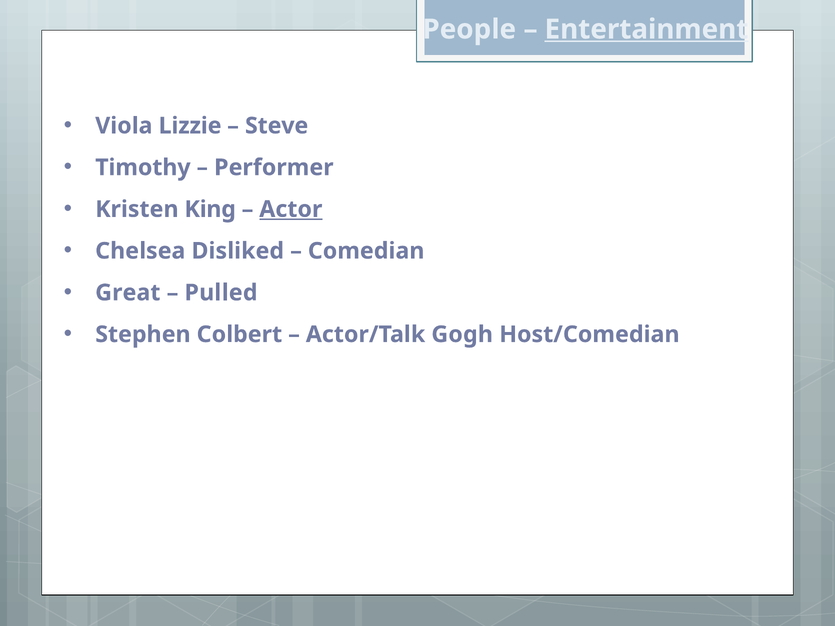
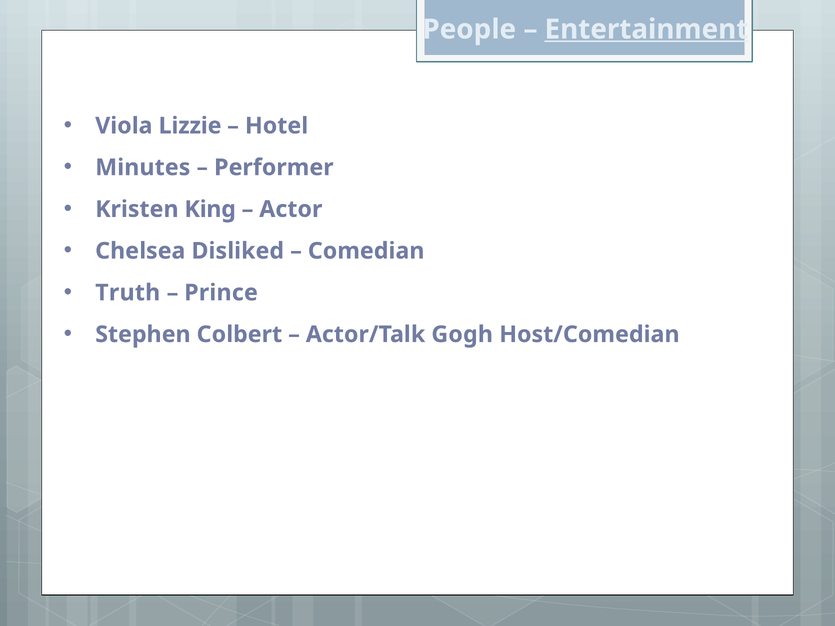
Steve: Steve -> Hotel
Timothy: Timothy -> Minutes
Actor underline: present -> none
Great: Great -> Truth
Pulled: Pulled -> Prince
